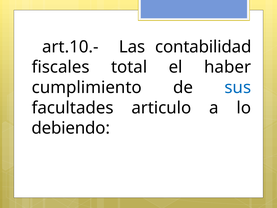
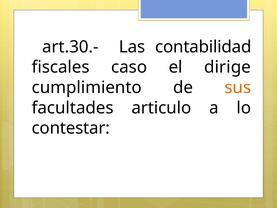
art.10.-: art.10.- -> art.30.-
total: total -> caso
haber: haber -> dirige
sus colour: blue -> orange
debiendo: debiendo -> contestar
